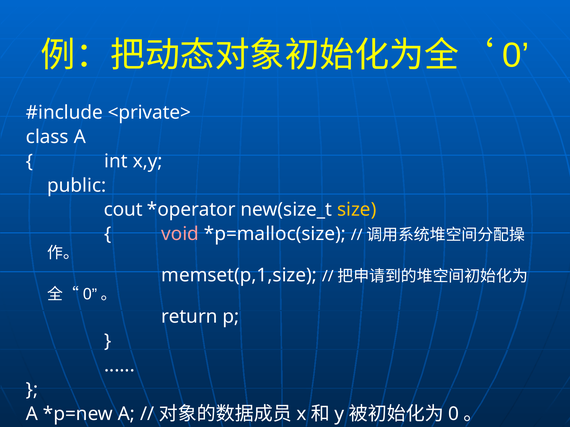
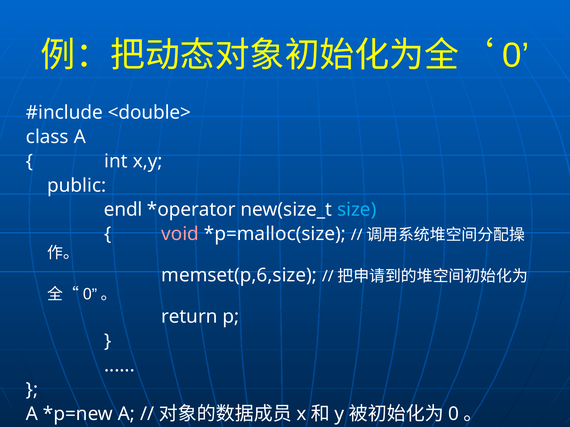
<private>: <private> -> <double>
cout: cout -> endl
size colour: yellow -> light blue
memset(p,1,size: memset(p,1,size -> memset(p,6,size
